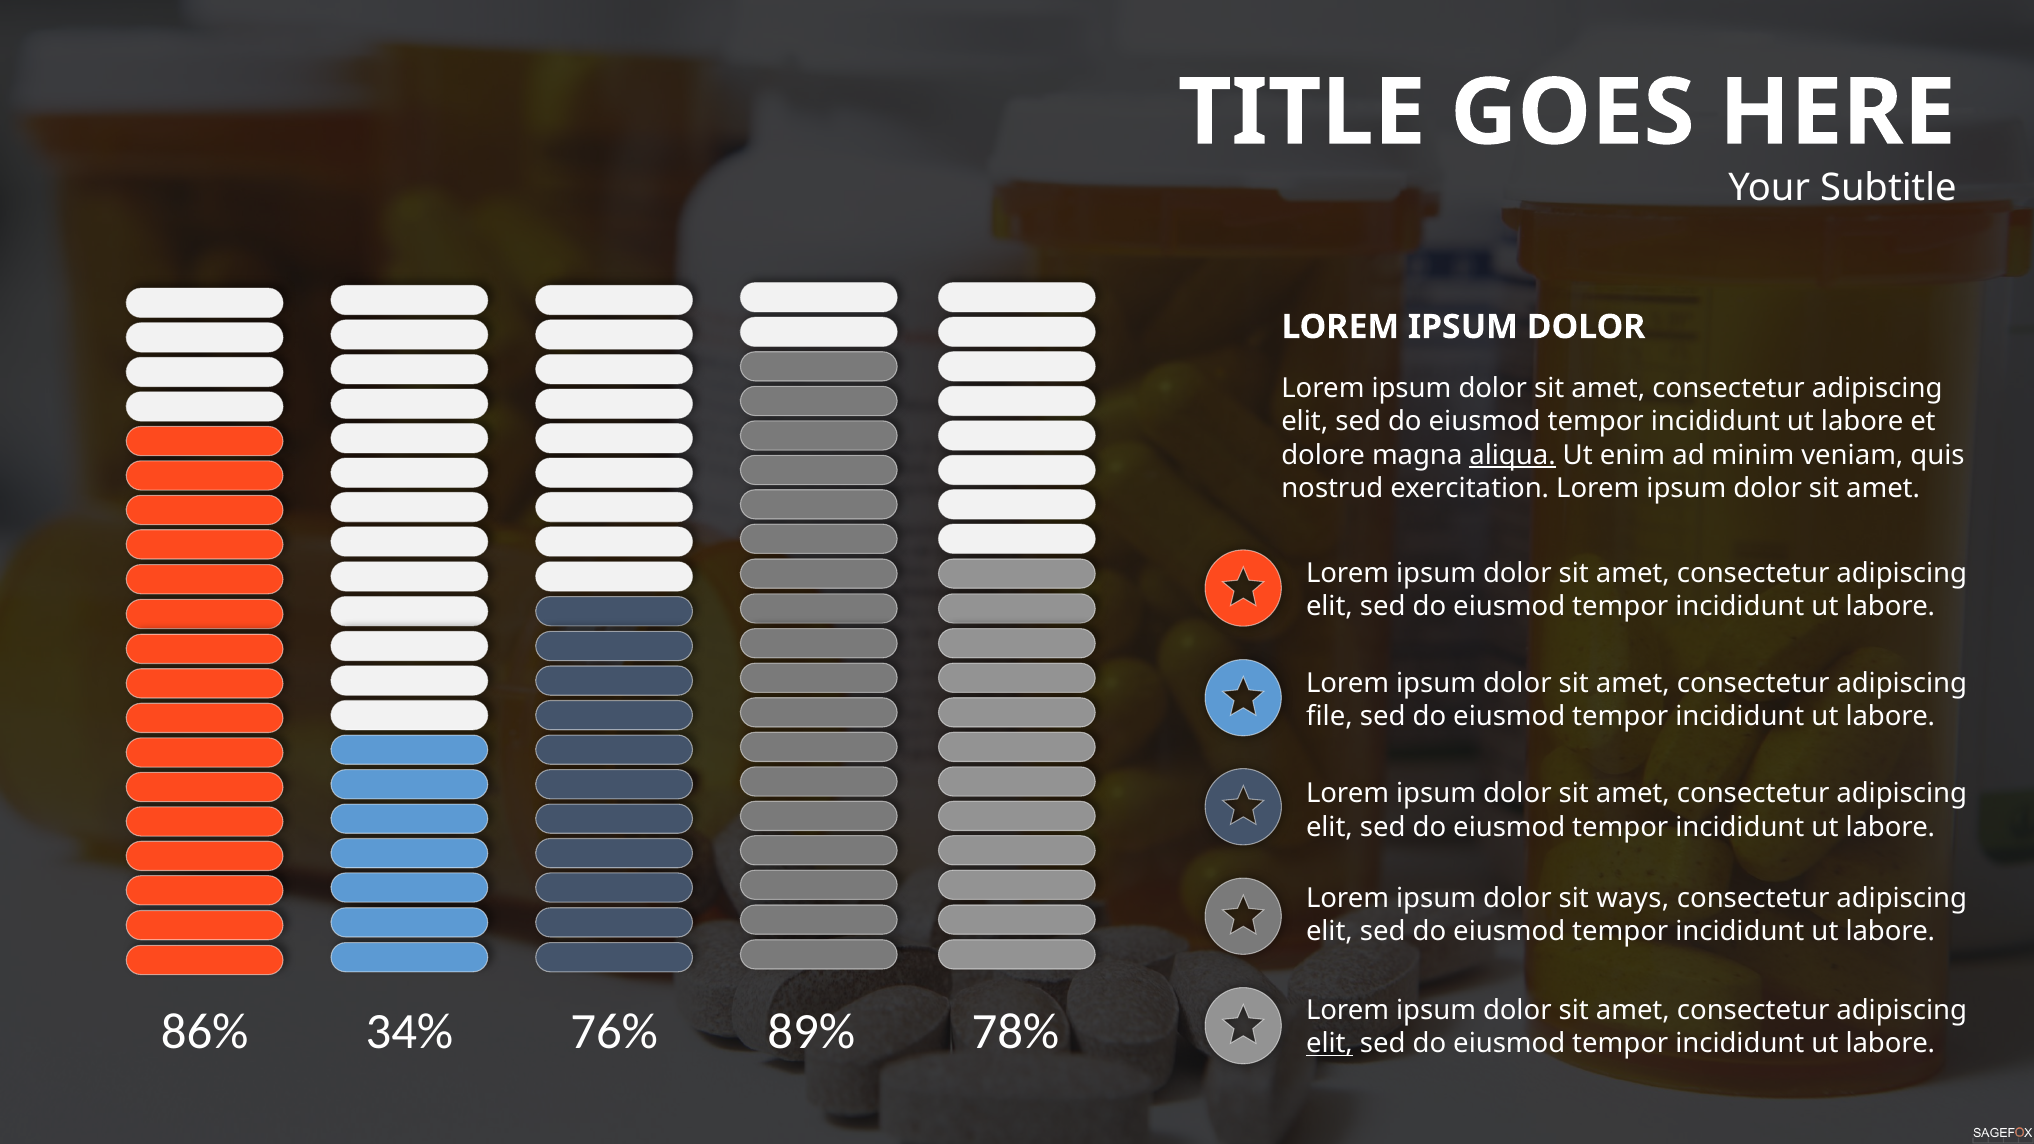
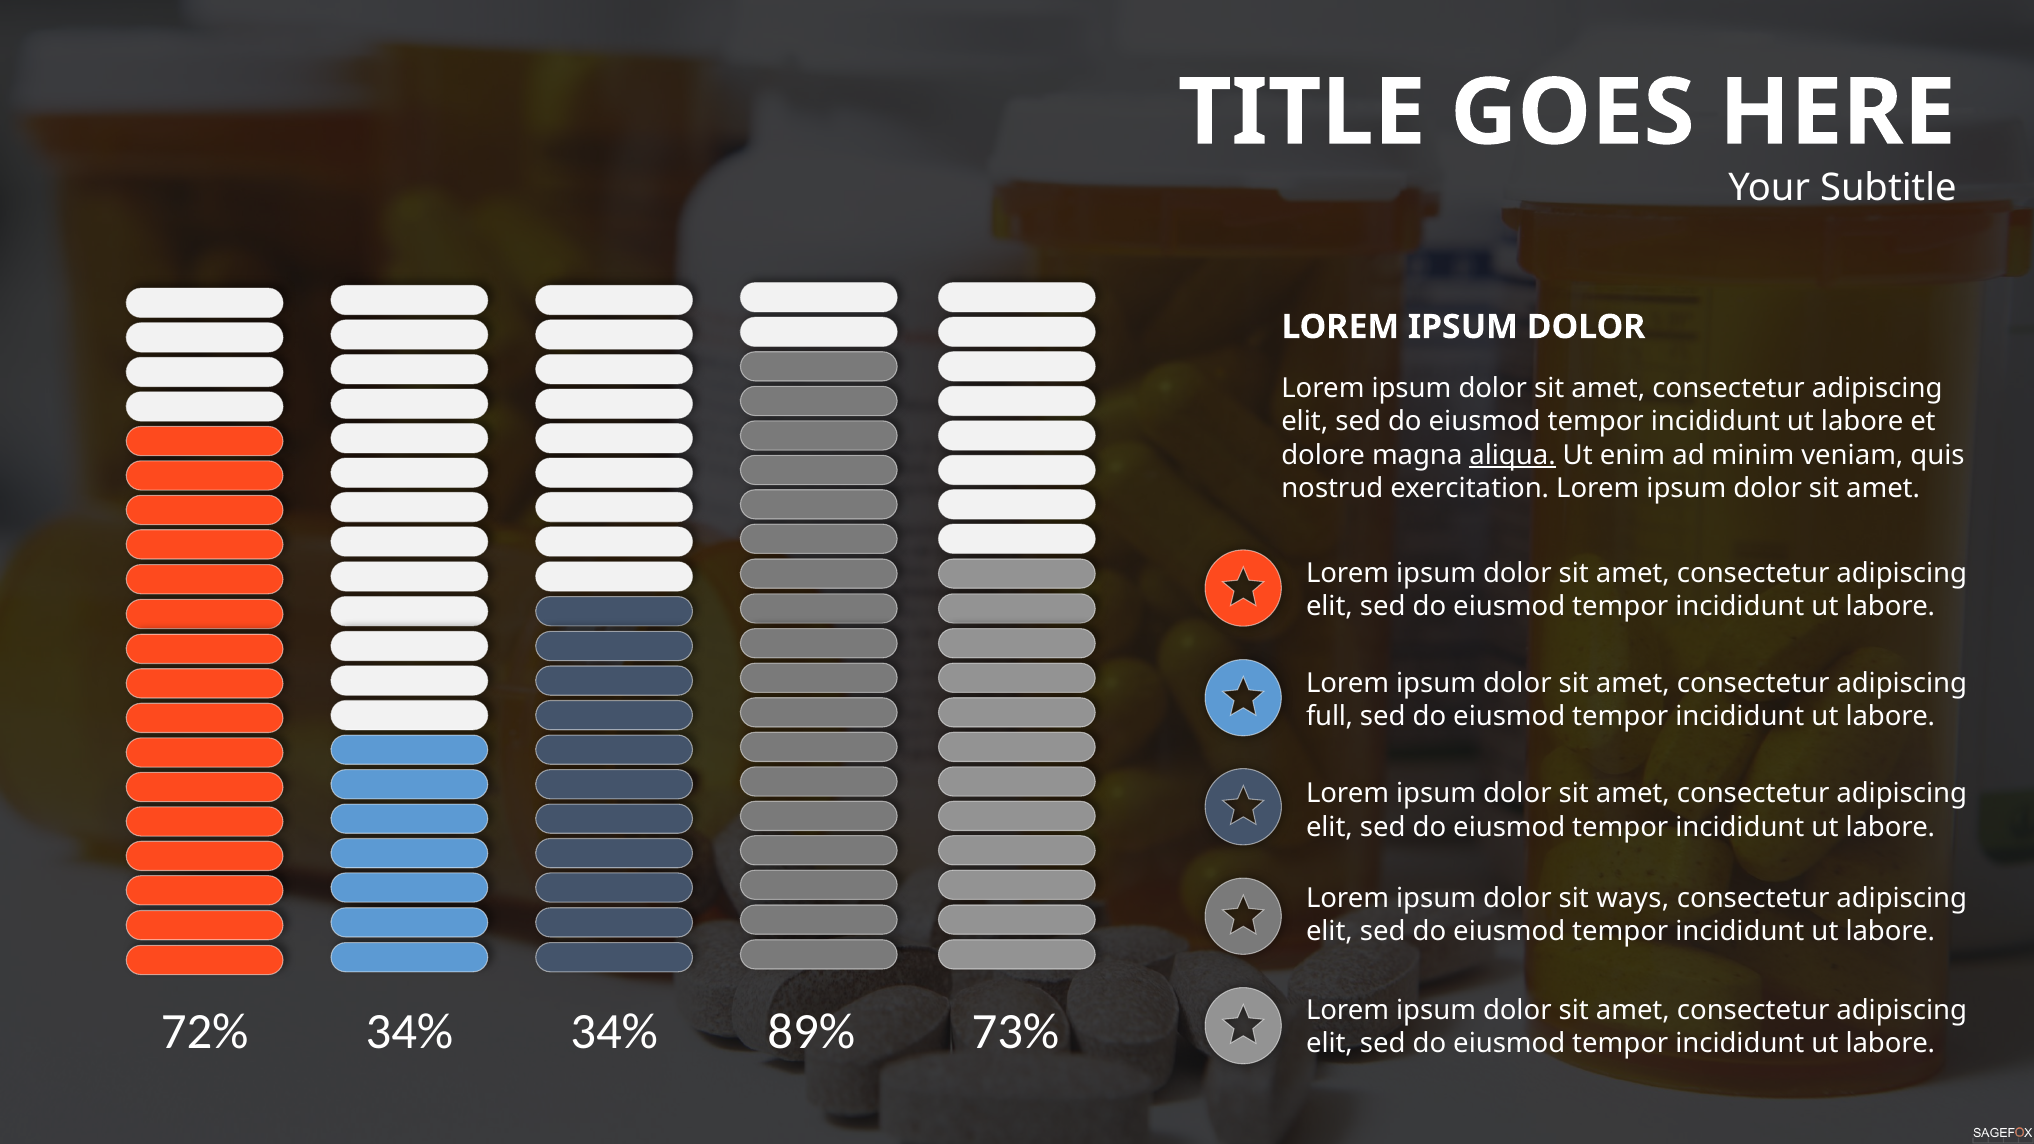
file: file -> full
86%: 86% -> 72%
34% 76%: 76% -> 34%
78%: 78% -> 73%
elit at (1329, 1044) underline: present -> none
